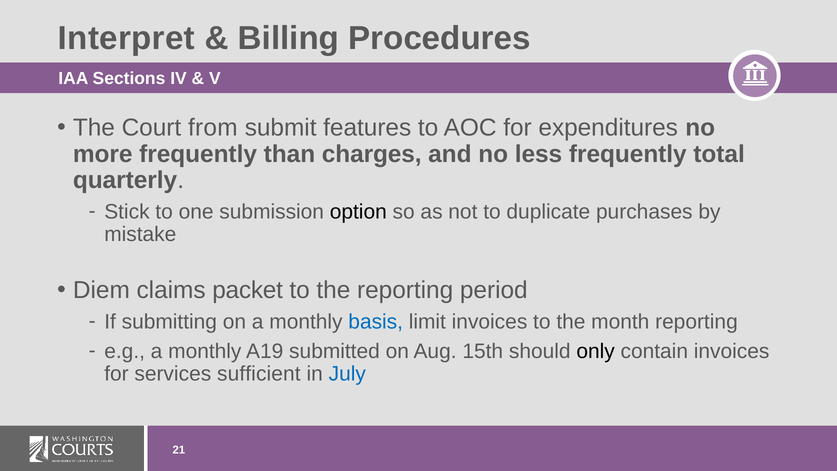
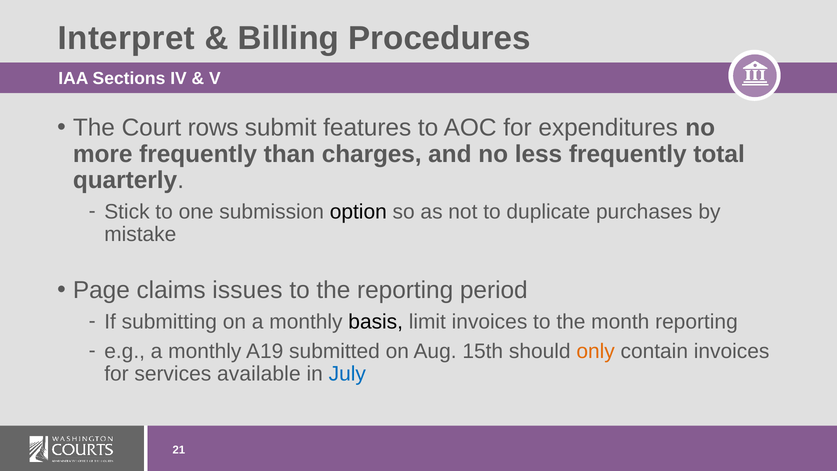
from: from -> rows
Diem: Diem -> Page
packet: packet -> issues
basis colour: blue -> black
only colour: black -> orange
sufficient: sufficient -> available
